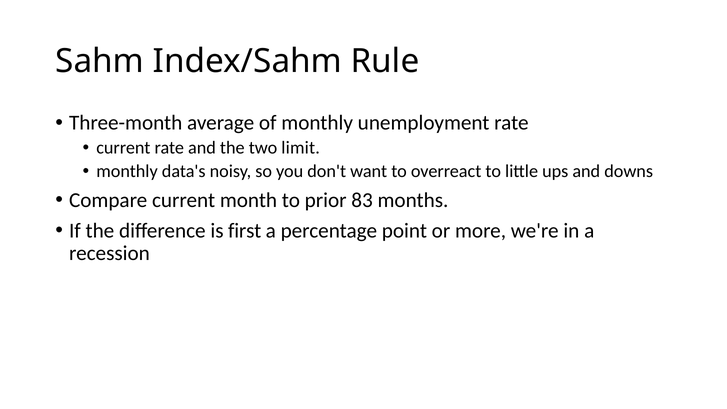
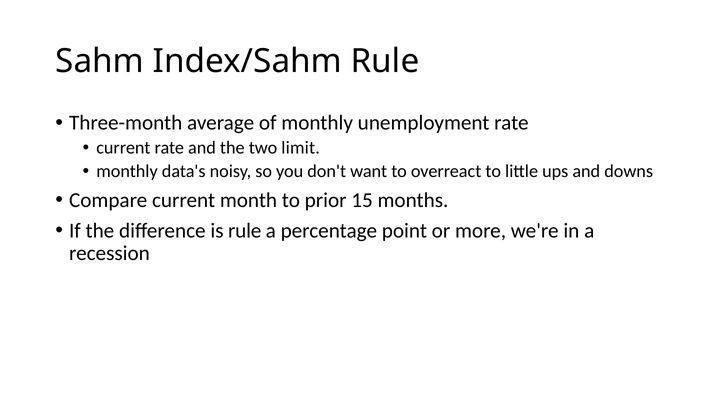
83: 83 -> 15
is first: first -> rule
